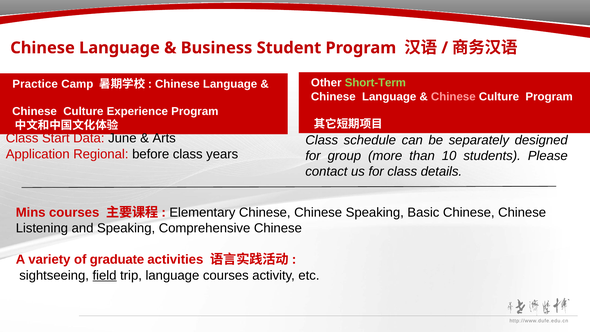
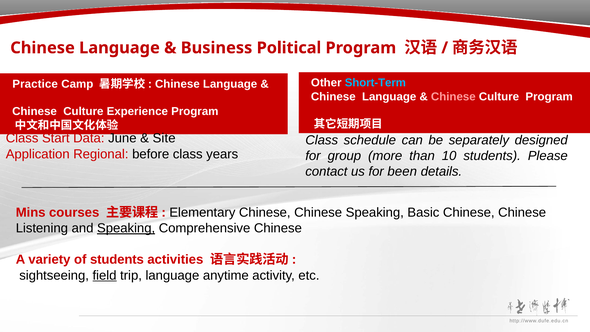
Student: Student -> Political
Short-Term colour: light green -> light blue
Arts: Arts -> Site
for class: class -> been
Speaking at (126, 228) underline: none -> present
of graduate: graduate -> students
language courses: courses -> anytime
